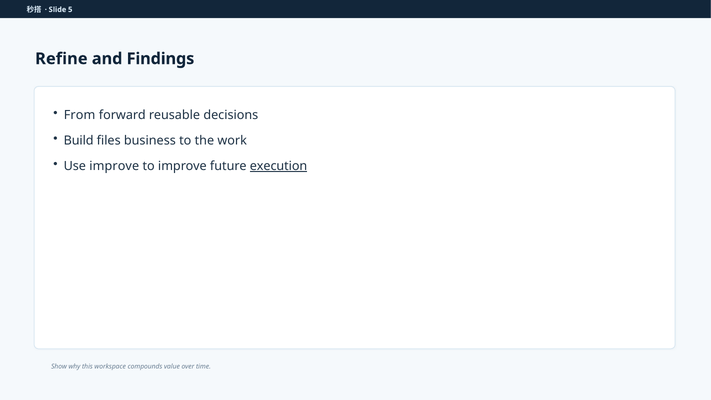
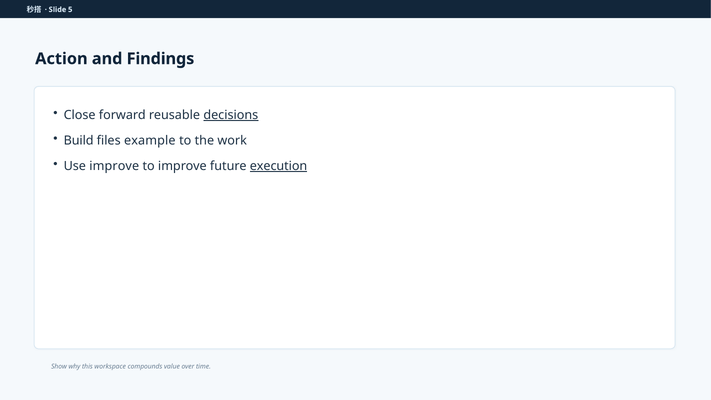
Refine: Refine -> Action
From: From -> Close
decisions underline: none -> present
business: business -> example
